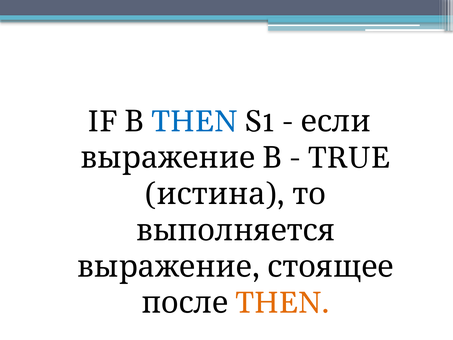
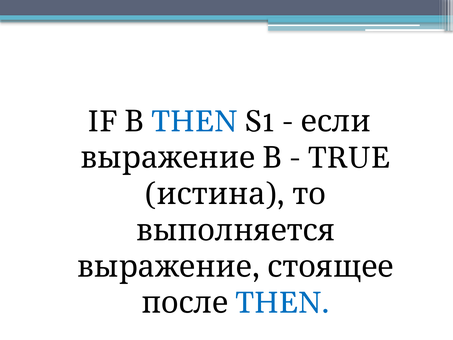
THEN at (283, 303) colour: orange -> blue
